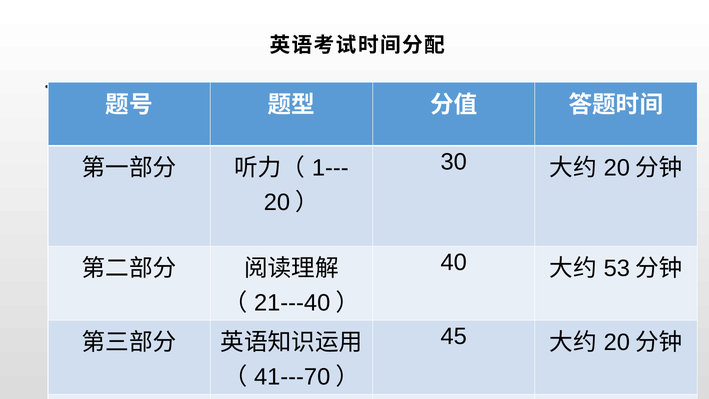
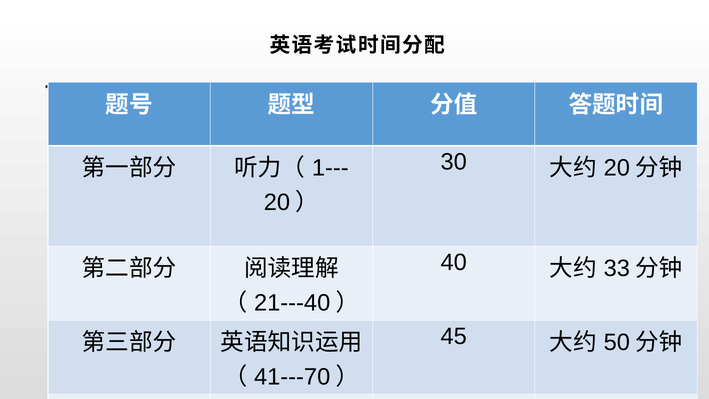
53: 53 -> 33
20 at (617, 342): 20 -> 50
